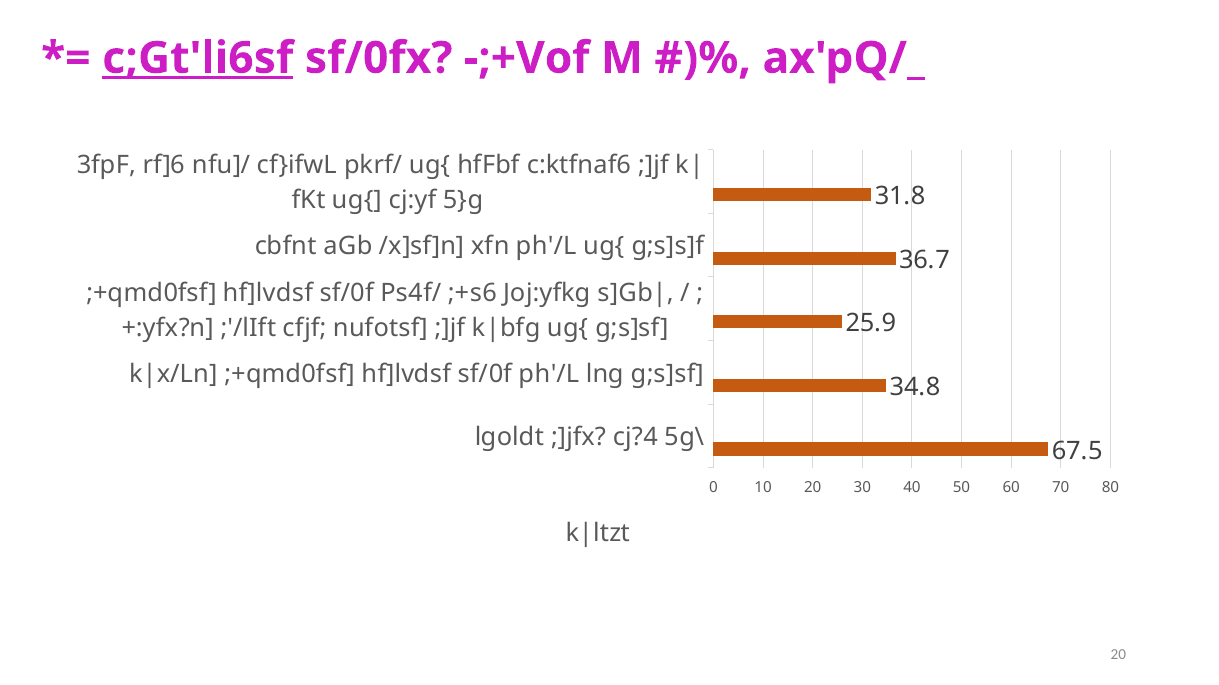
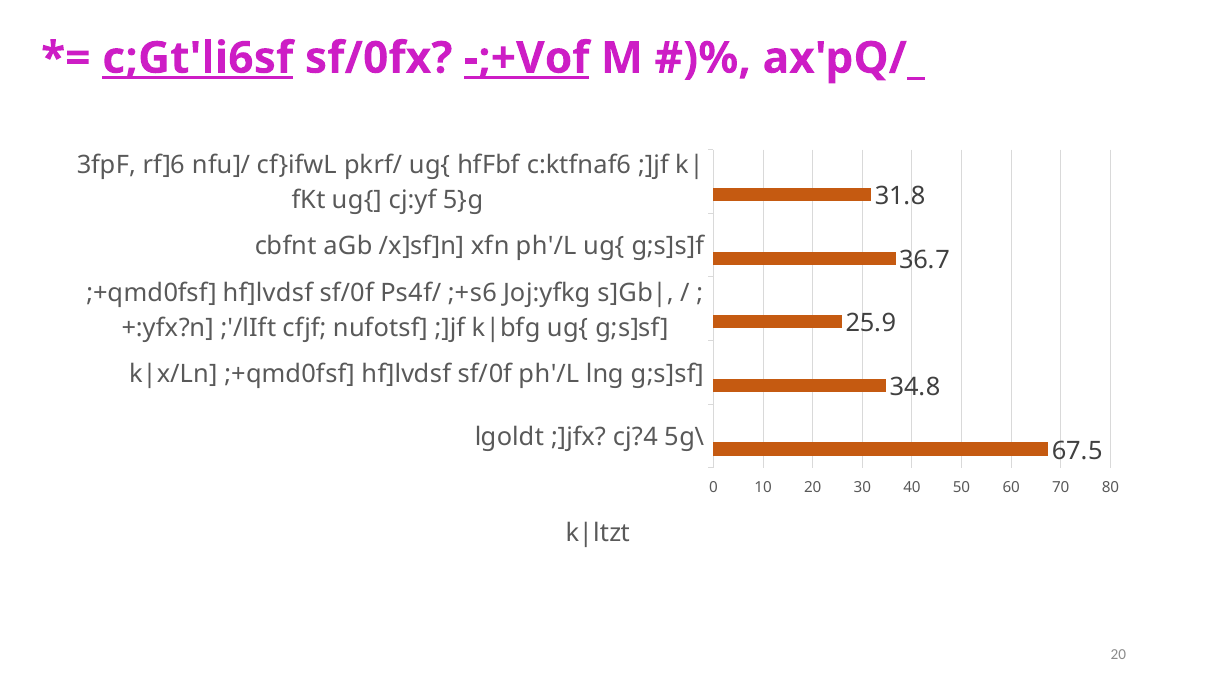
-;+Vof underline: none -> present
